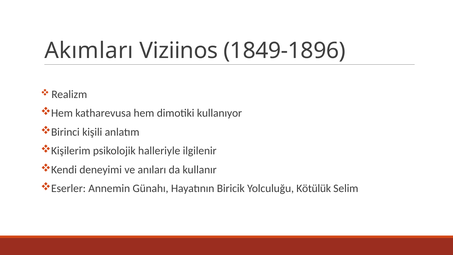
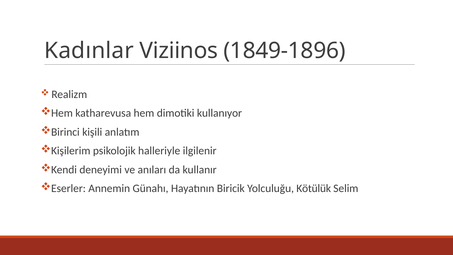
Akımları: Akımları -> Kadınlar
